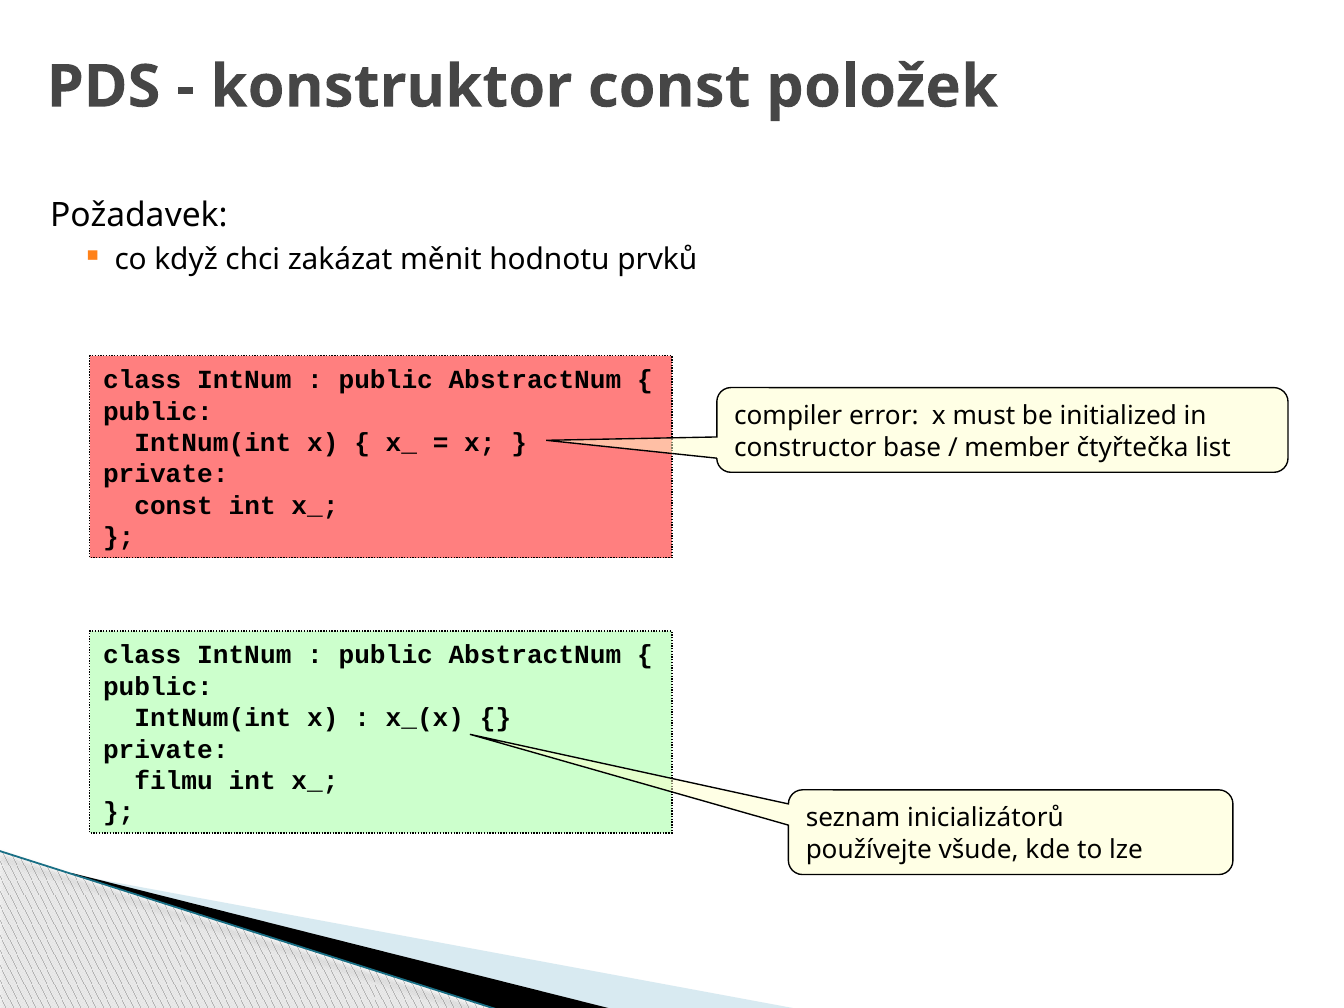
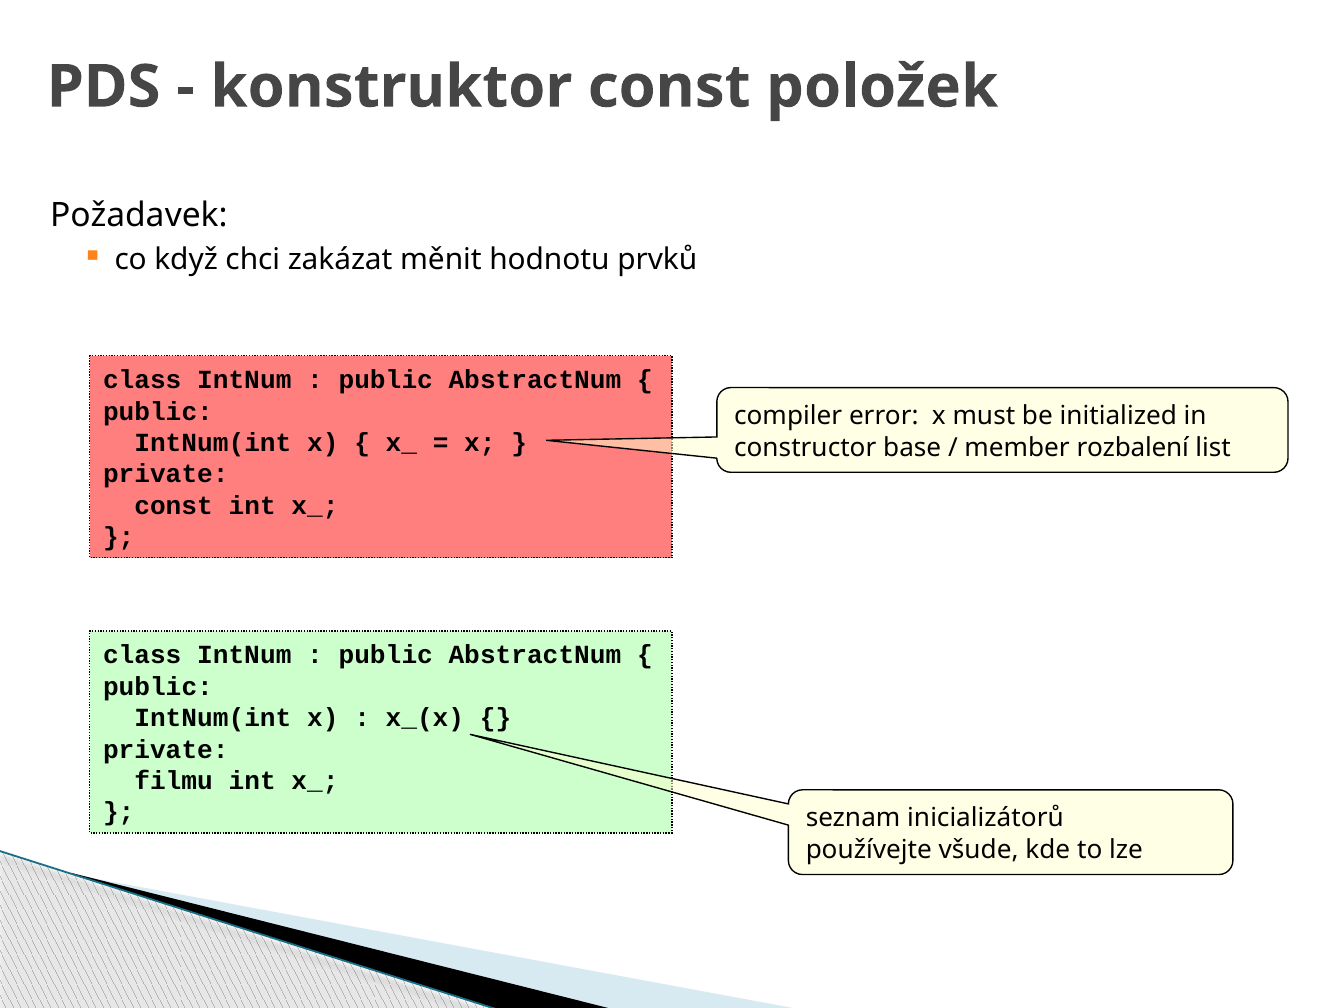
čtyřtečka: čtyřtečka -> rozbalení
